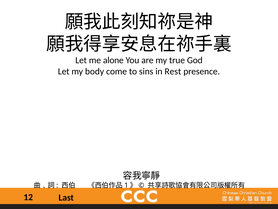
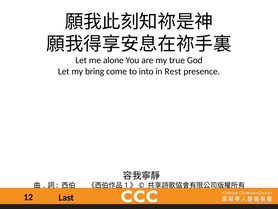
body: body -> bring
sins: sins -> into
